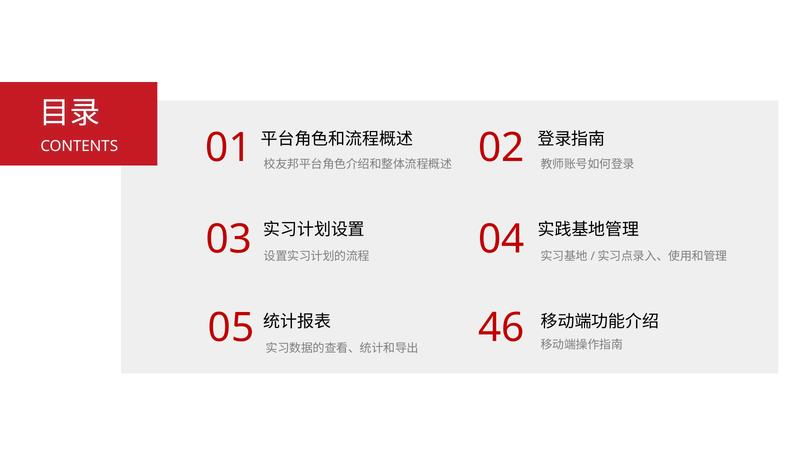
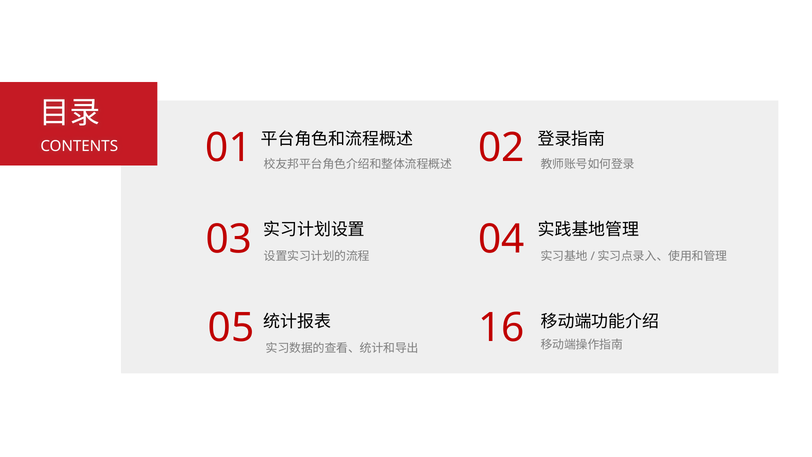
46: 46 -> 16
